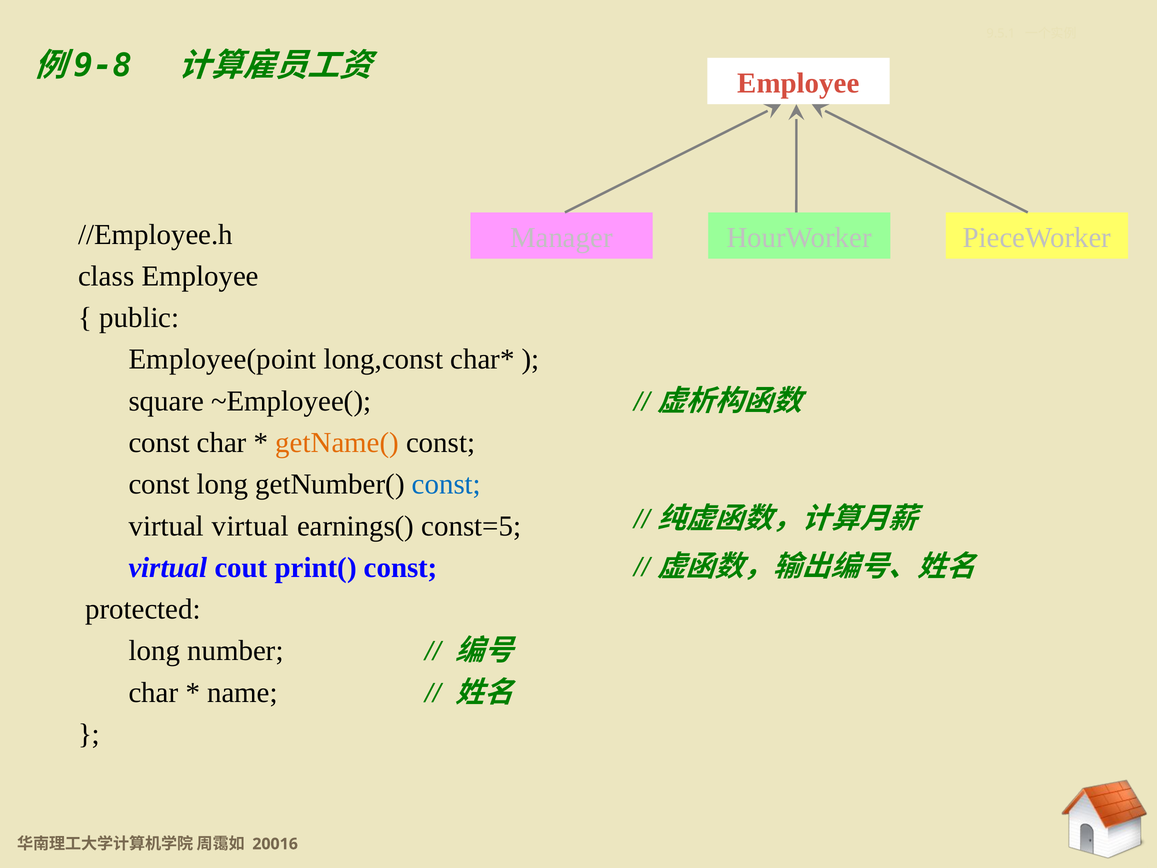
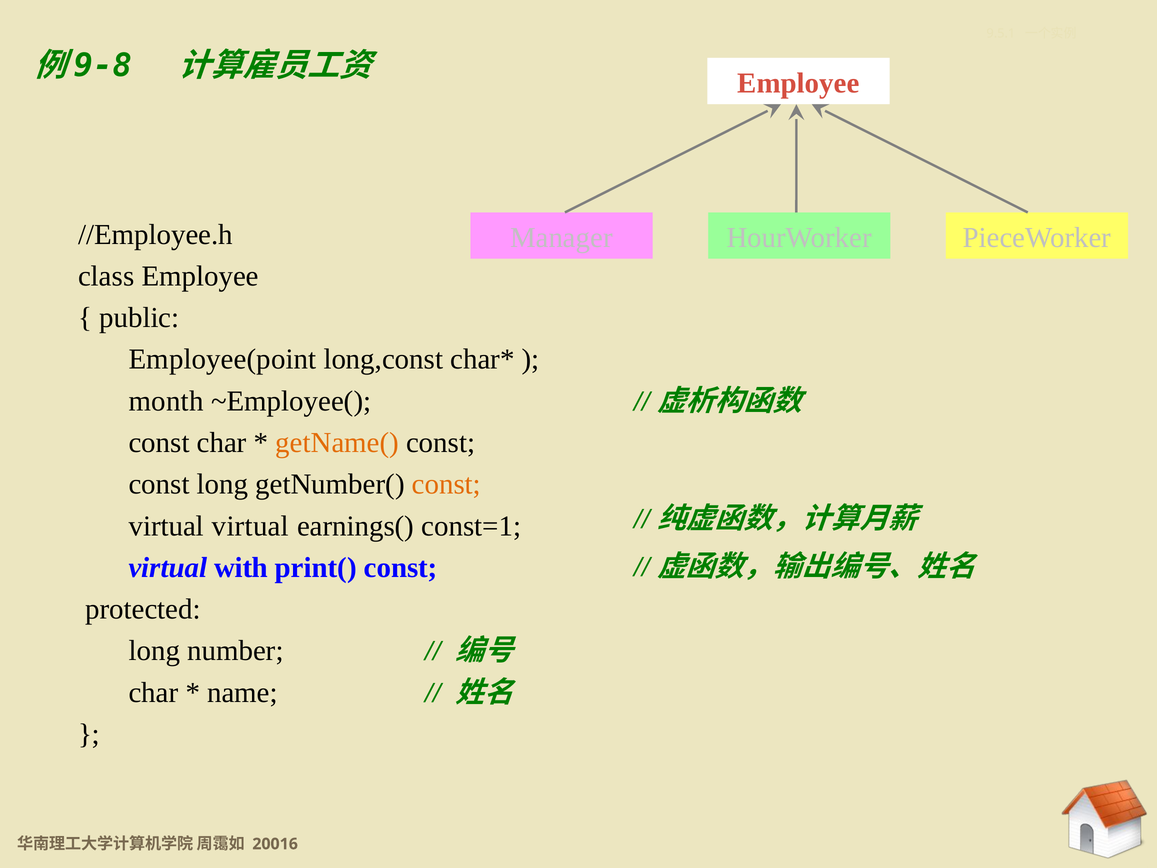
square: square -> month
const at (446, 484) colour: blue -> orange
const=5: const=5 -> const=1
cout: cout -> with
